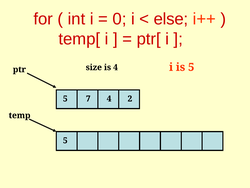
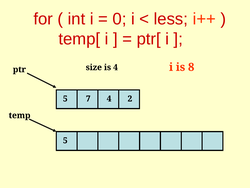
else: else -> less
is 5: 5 -> 8
